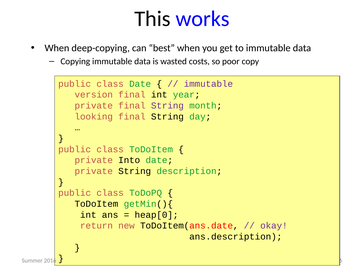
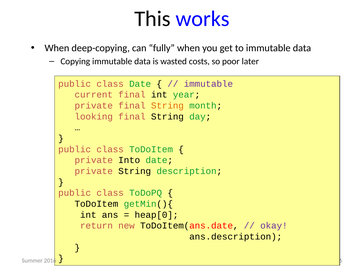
best: best -> fully
copy: copy -> later
version: version -> current
String at (167, 106) colour: purple -> orange
